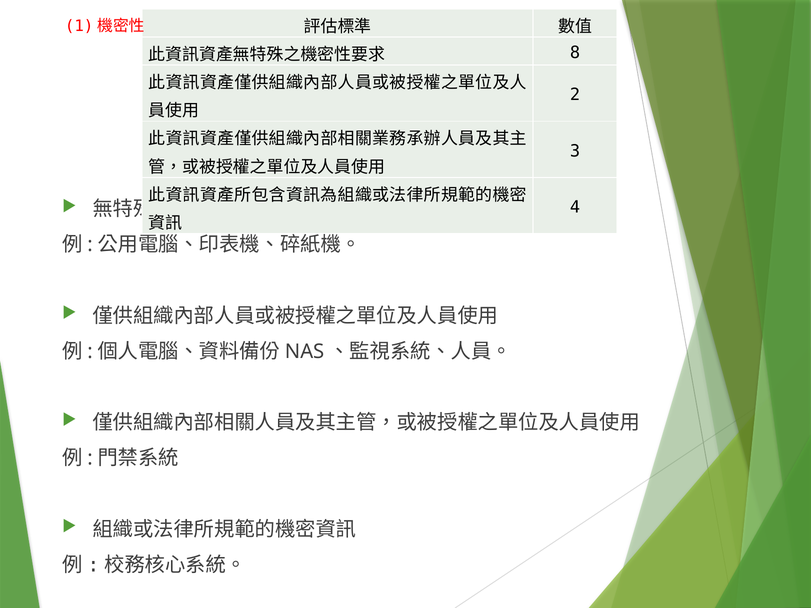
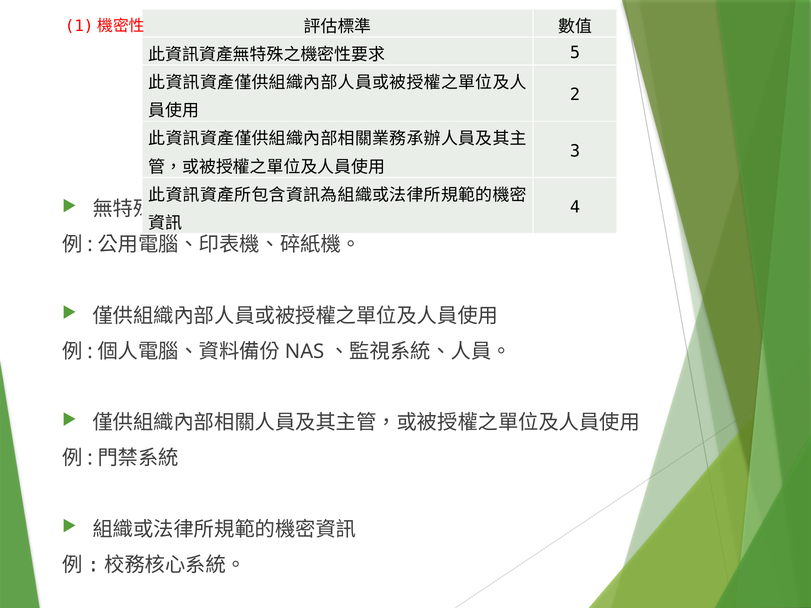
8: 8 -> 5
